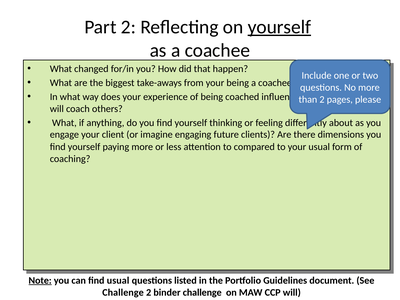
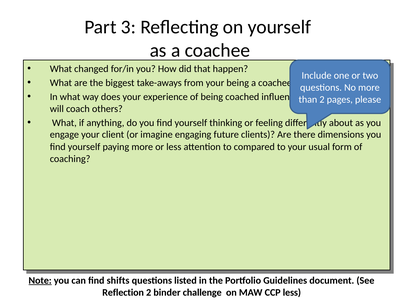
Part 2: 2 -> 3
yourself at (279, 27) underline: present -> none
find usual: usual -> shifts
Challenge at (123, 292): Challenge -> Reflection
CCP will: will -> less
